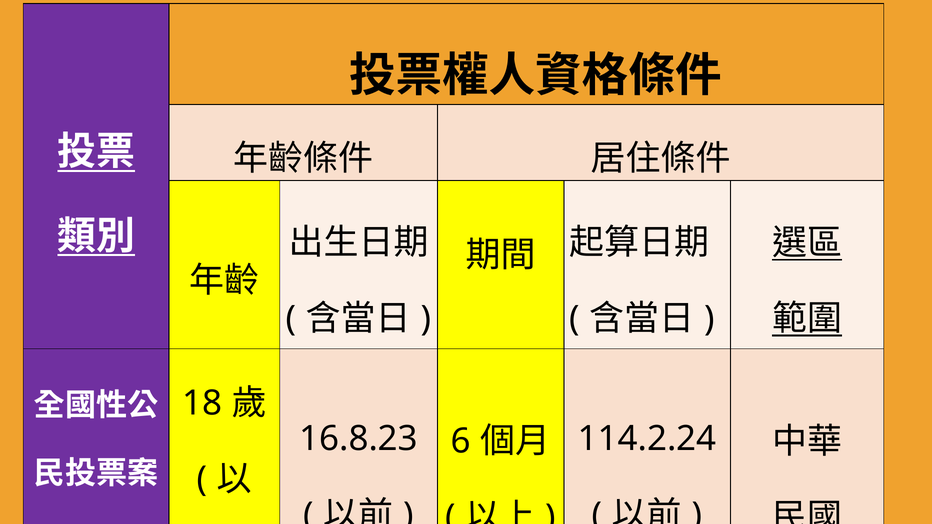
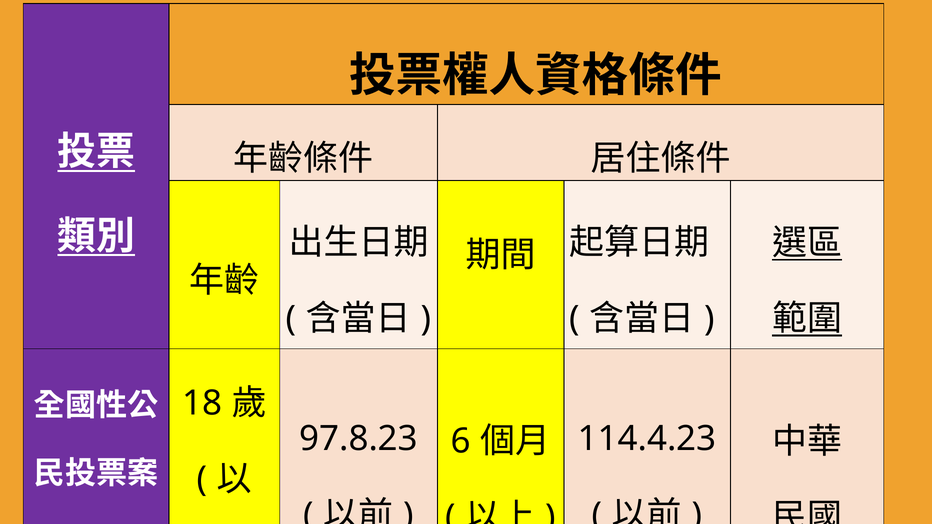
16.8.23: 16.8.23 -> 97.8.23
114.2.24: 114.2.24 -> 114.4.23
